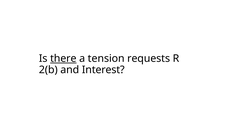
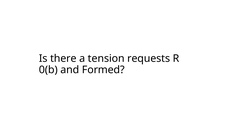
there underline: present -> none
2(b: 2(b -> 0(b
Interest: Interest -> Formed
